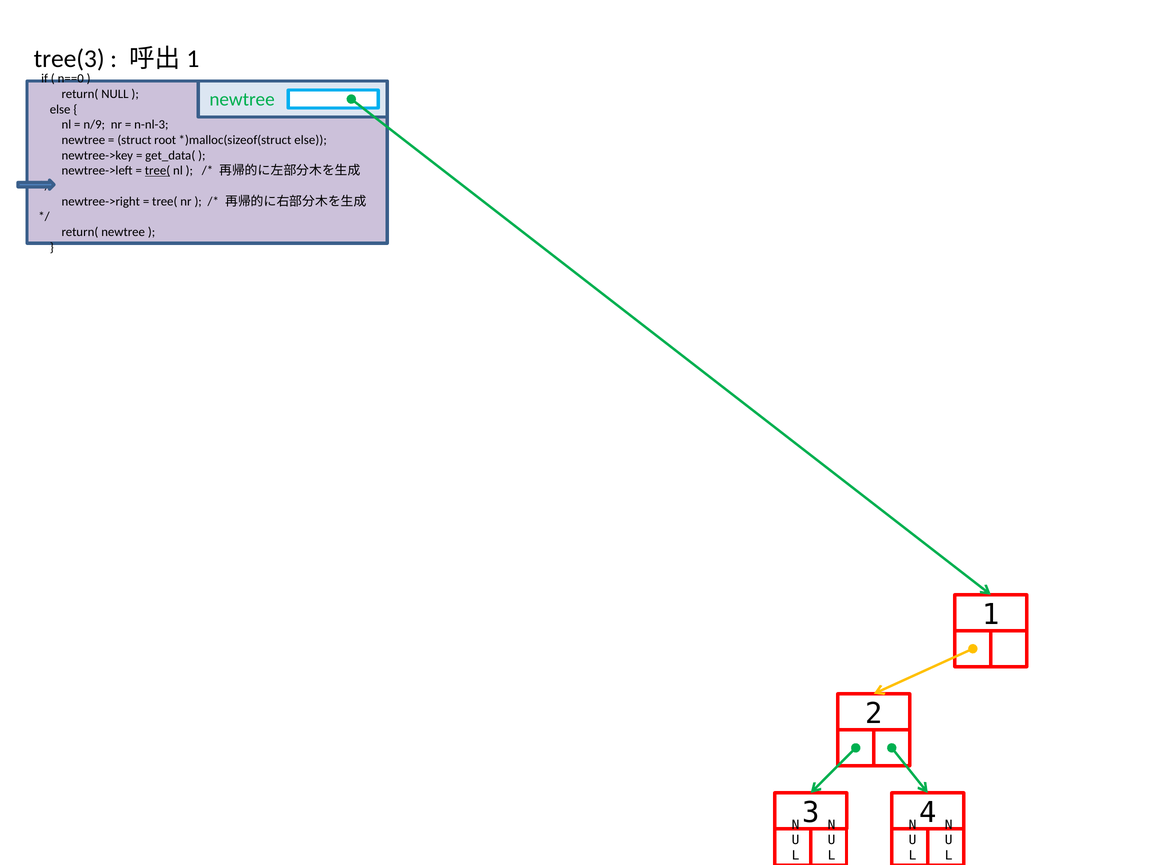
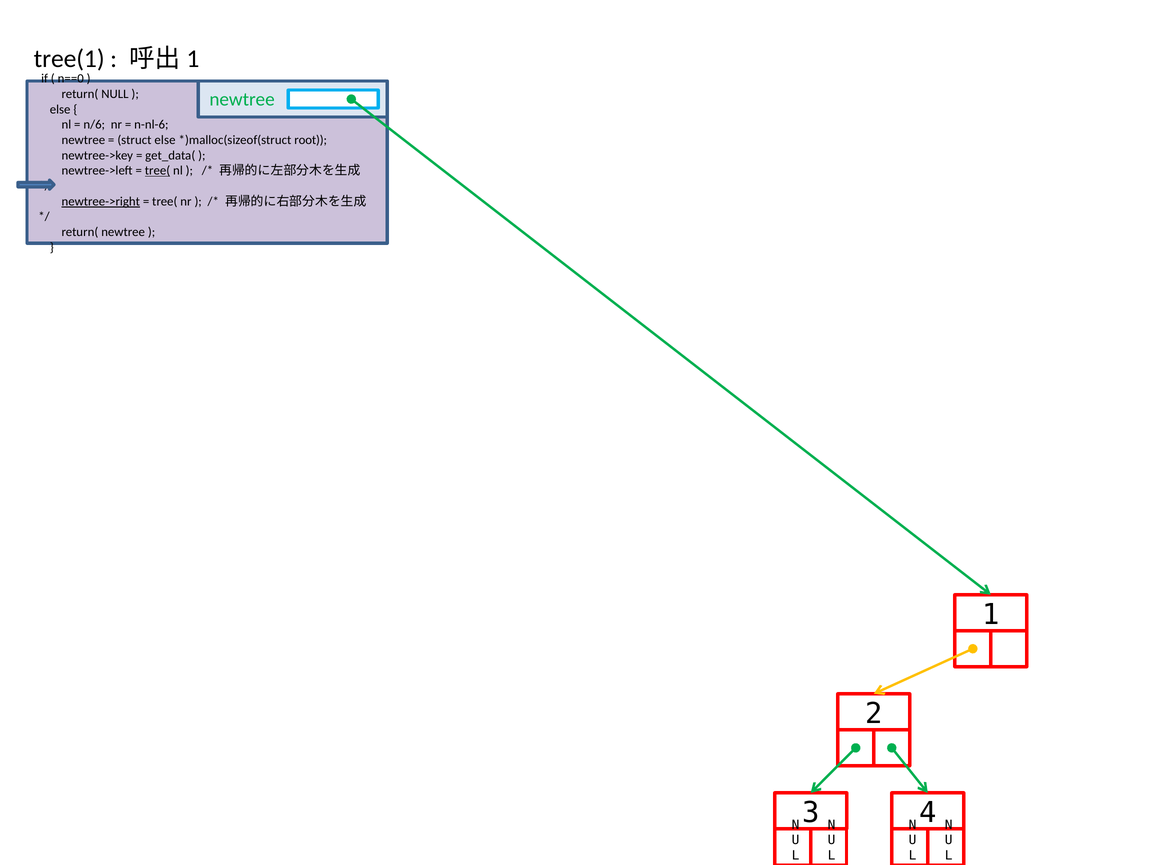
tree(3: tree(3 -> tree(1
n/9: n/9 -> n/6
n-nl-3: n-nl-3 -> n-nl-6
struct root: root -> else
else at (311, 140): else -> root
newtree->right underline: none -> present
